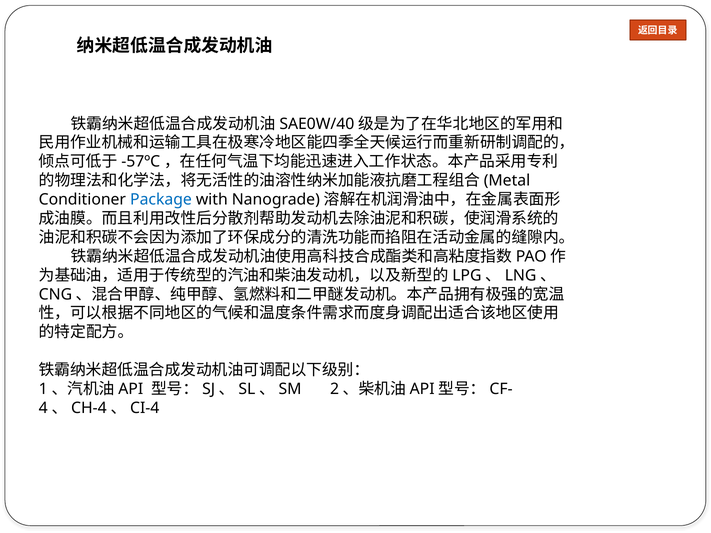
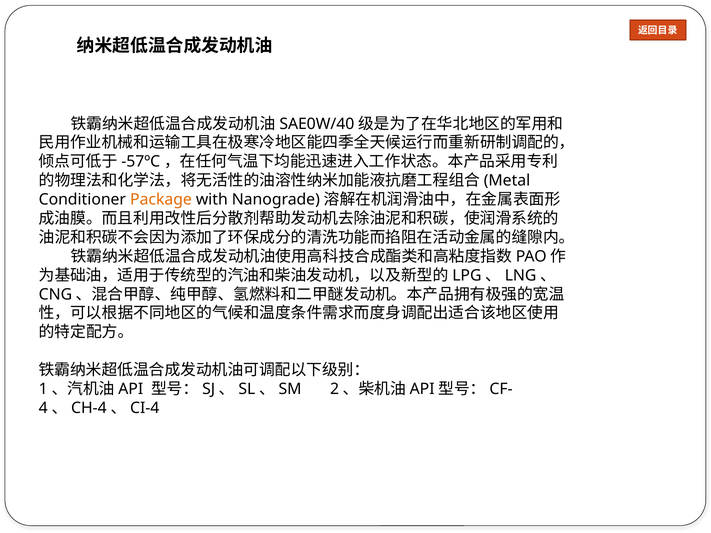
Package colour: blue -> orange
